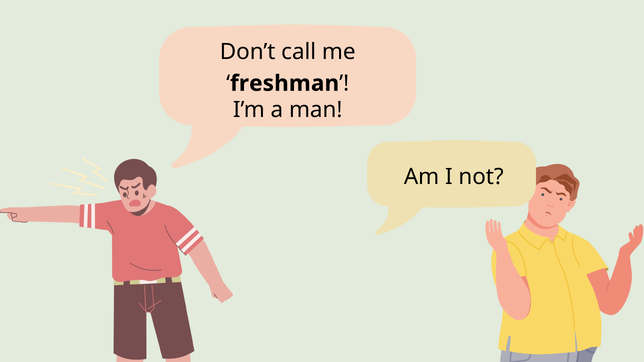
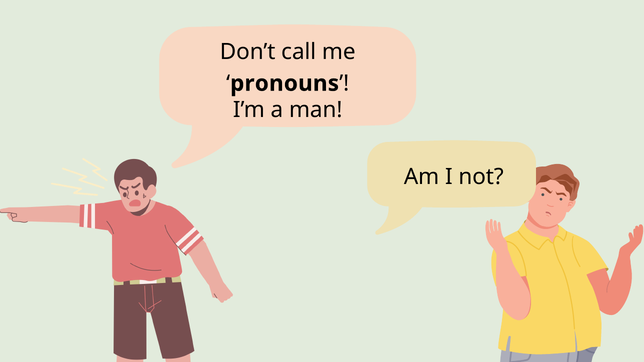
freshman: freshman -> pronouns
